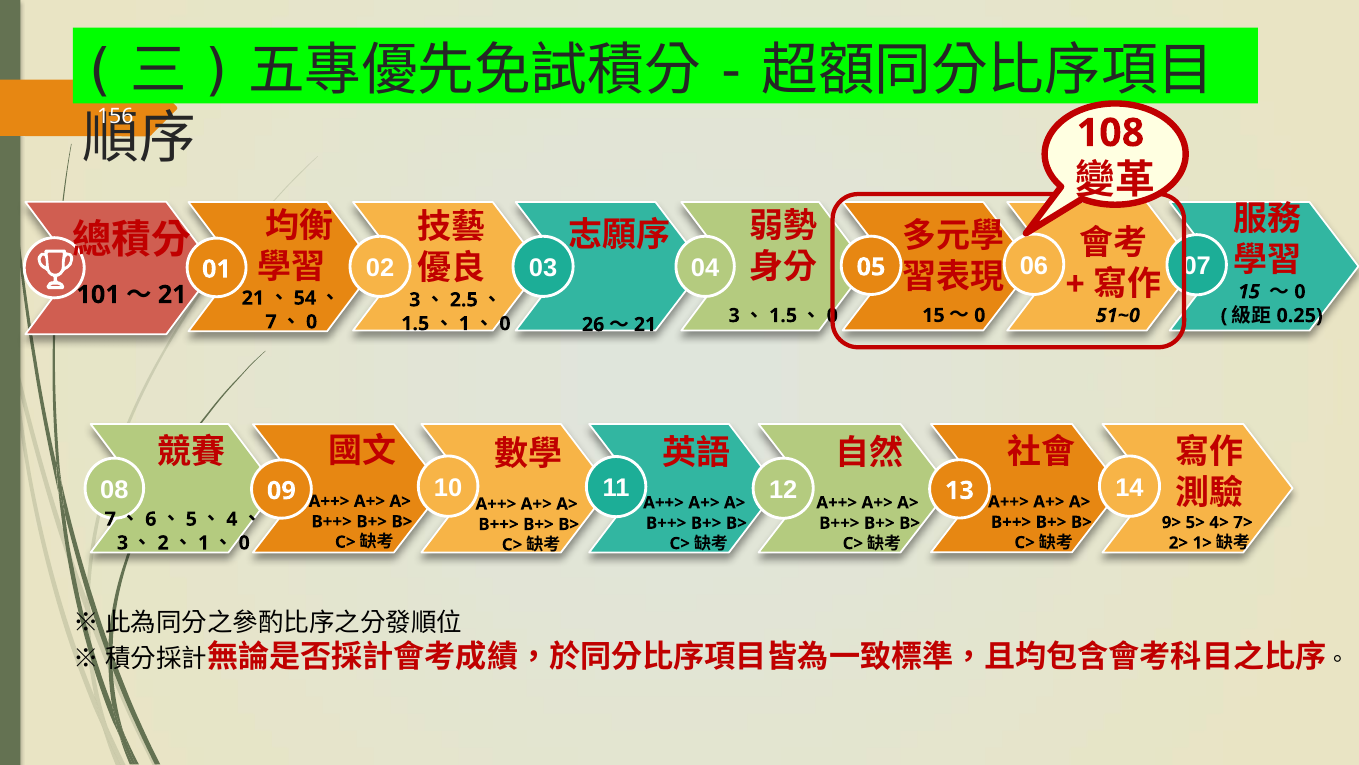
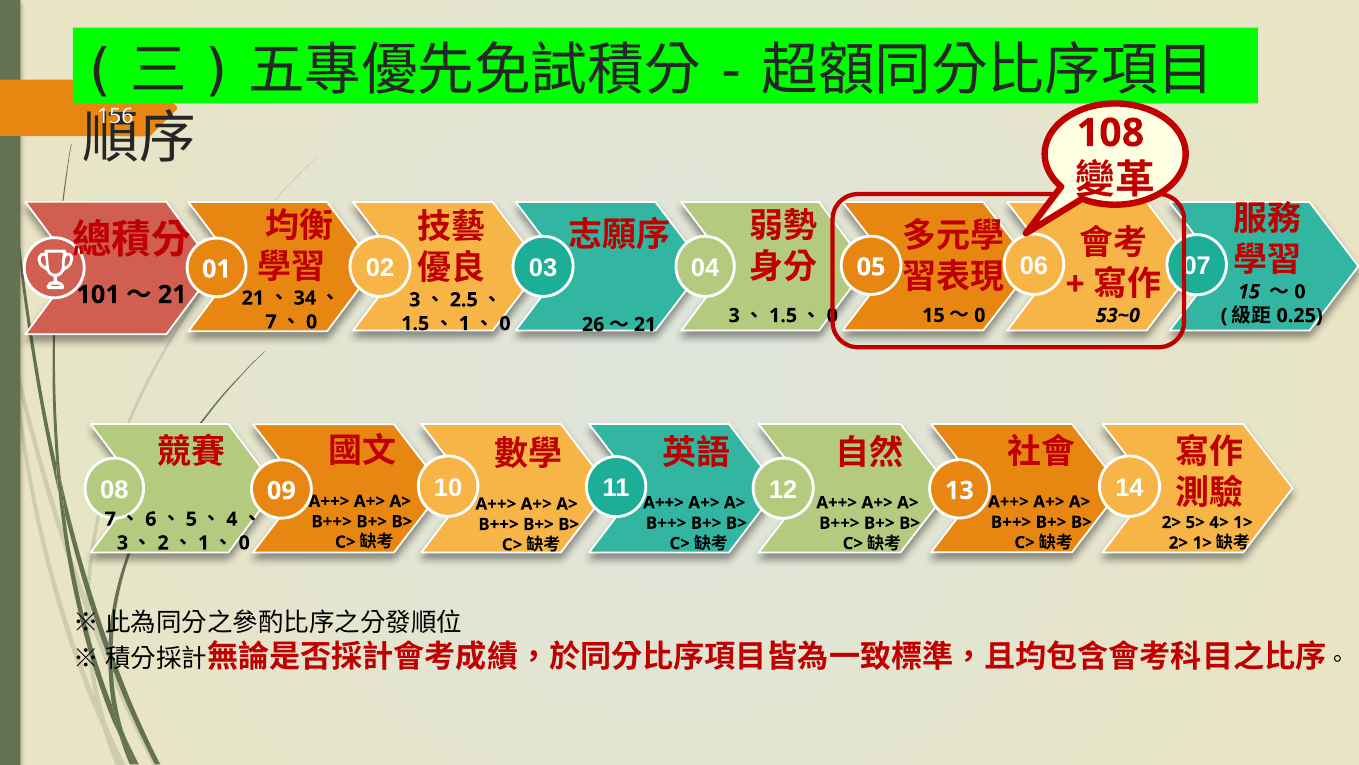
54: 54 -> 34
51~0: 51~0 -> 53~0
9> at (1171, 522): 9> -> 2>
4> 7>: 7> -> 1>
